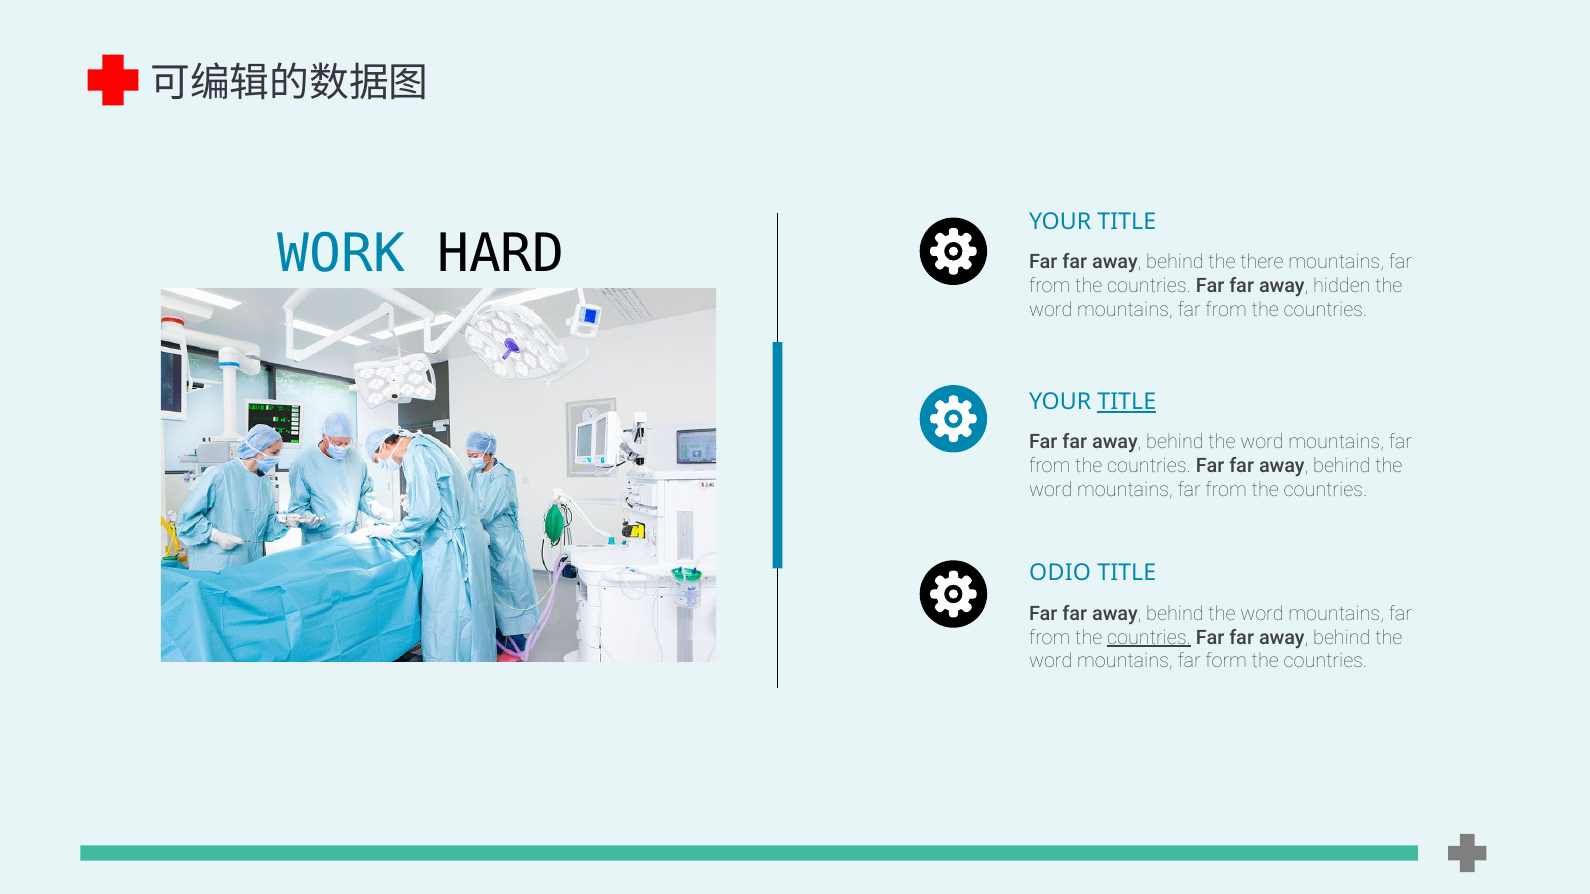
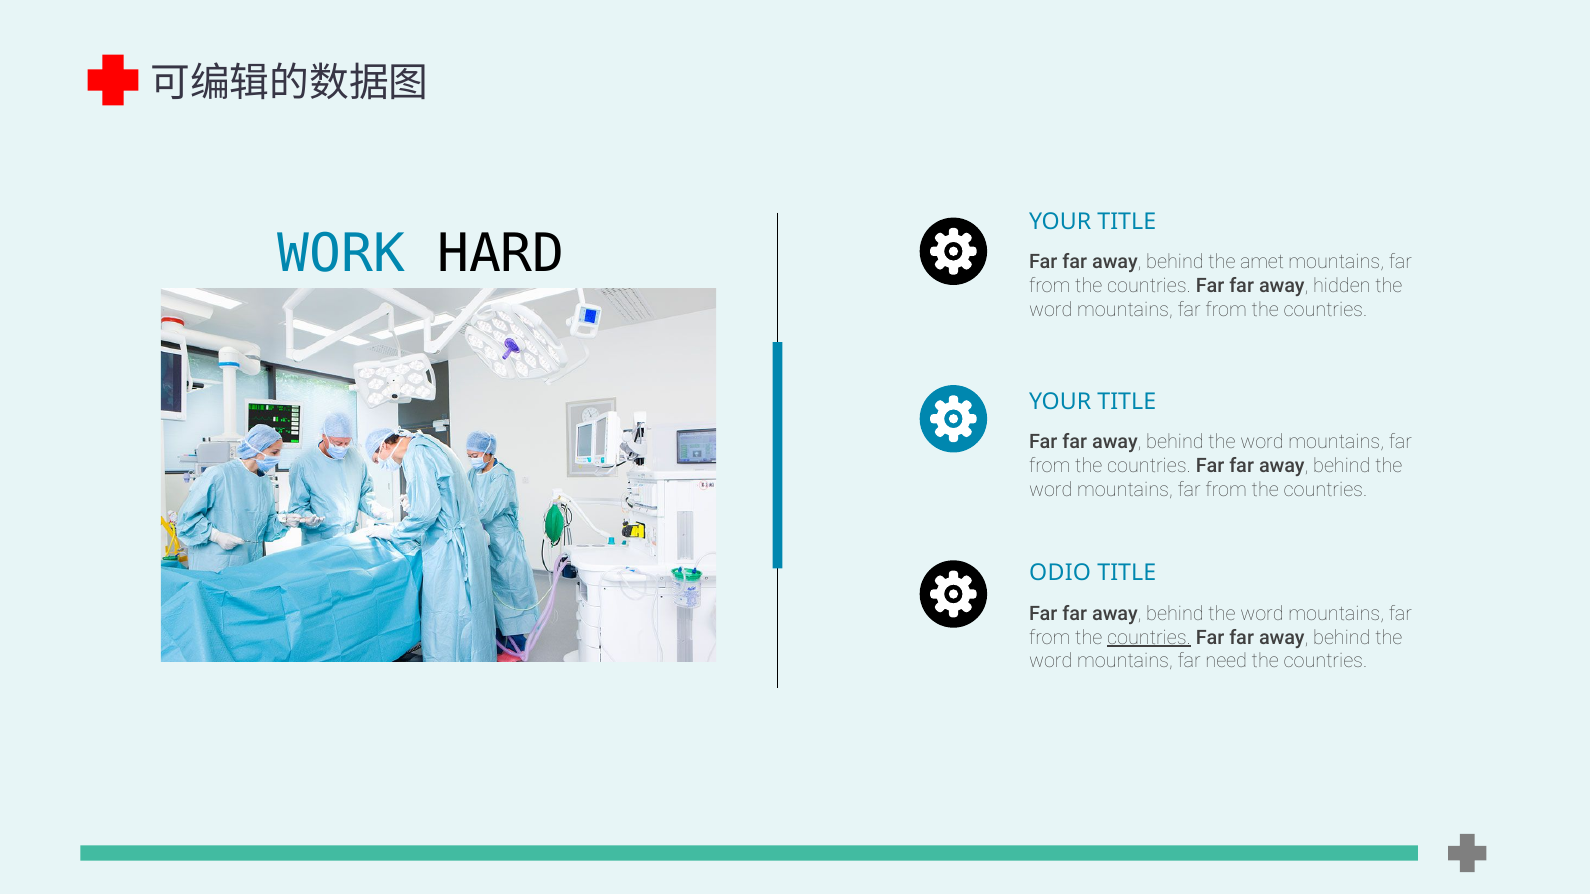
there: there -> amet
TITLE at (1127, 402) underline: present -> none
form: form -> need
